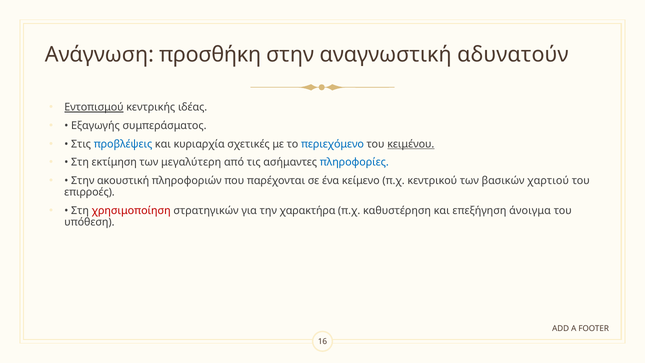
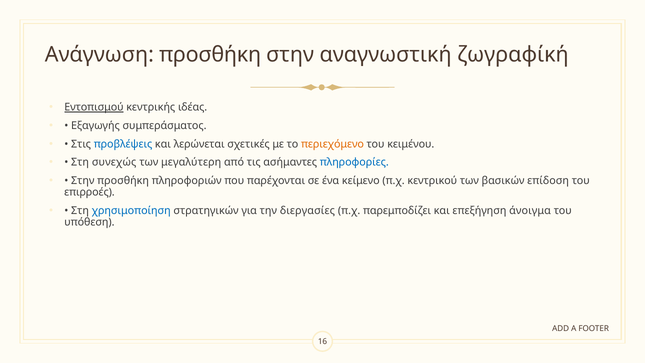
αδυνατούν: αδυνατούν -> ζωγραφίκή
κυριαρχία: κυριαρχία -> λερώνεται
περιεχόμενο colour: blue -> orange
κειμένου underline: present -> none
εκτίμηση: εκτίμηση -> συνεχώς
Στην ακουστική: ακουστική -> προσθήκη
χαρτιού: χαρτιού -> επίδοση
χρησιμοποίηση colour: red -> blue
χαρακτήρα: χαρακτήρα -> διεργασίες
καθυστέρηση: καθυστέρηση -> παρεμποδίζει
